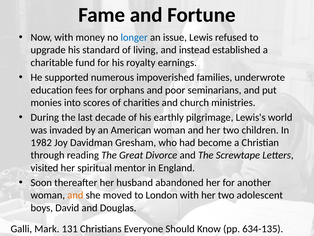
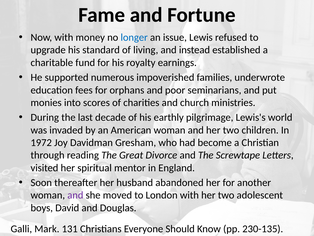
1982: 1982 -> 1972
and at (75, 195) colour: orange -> purple
634-135: 634-135 -> 230-135
